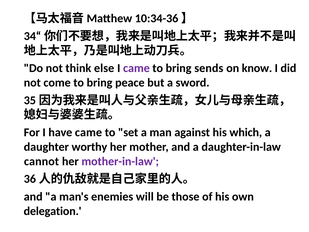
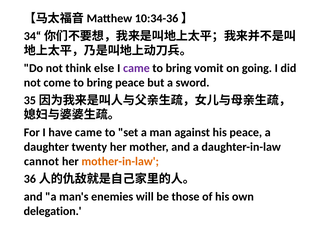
sends: sends -> vomit
know: know -> going
his which: which -> peace
worthy: worthy -> twenty
mother-in-law colour: purple -> orange
